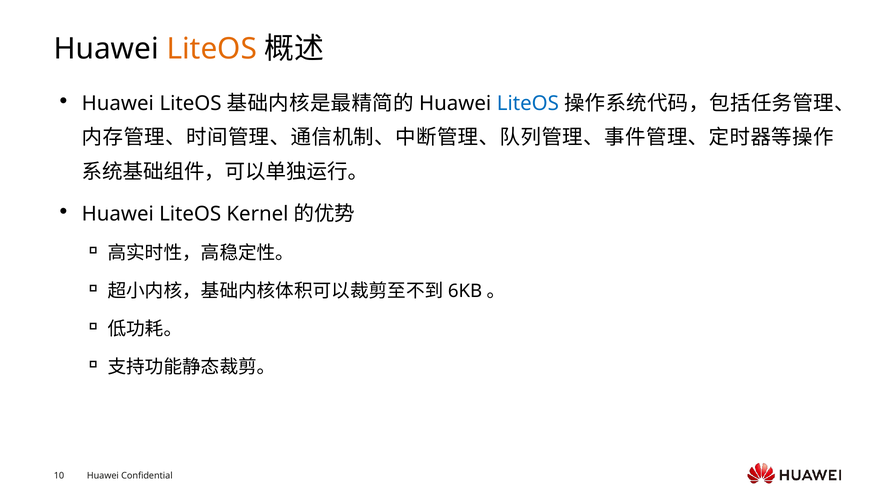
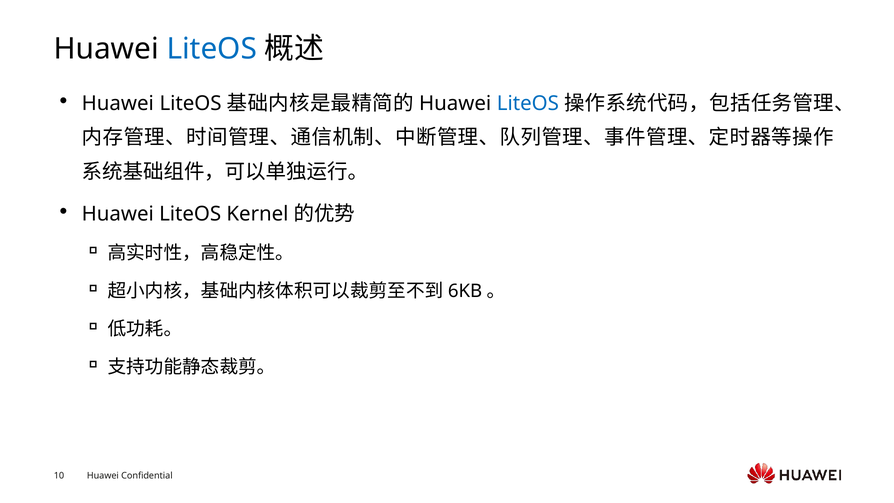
LiteOS at (212, 49) colour: orange -> blue
